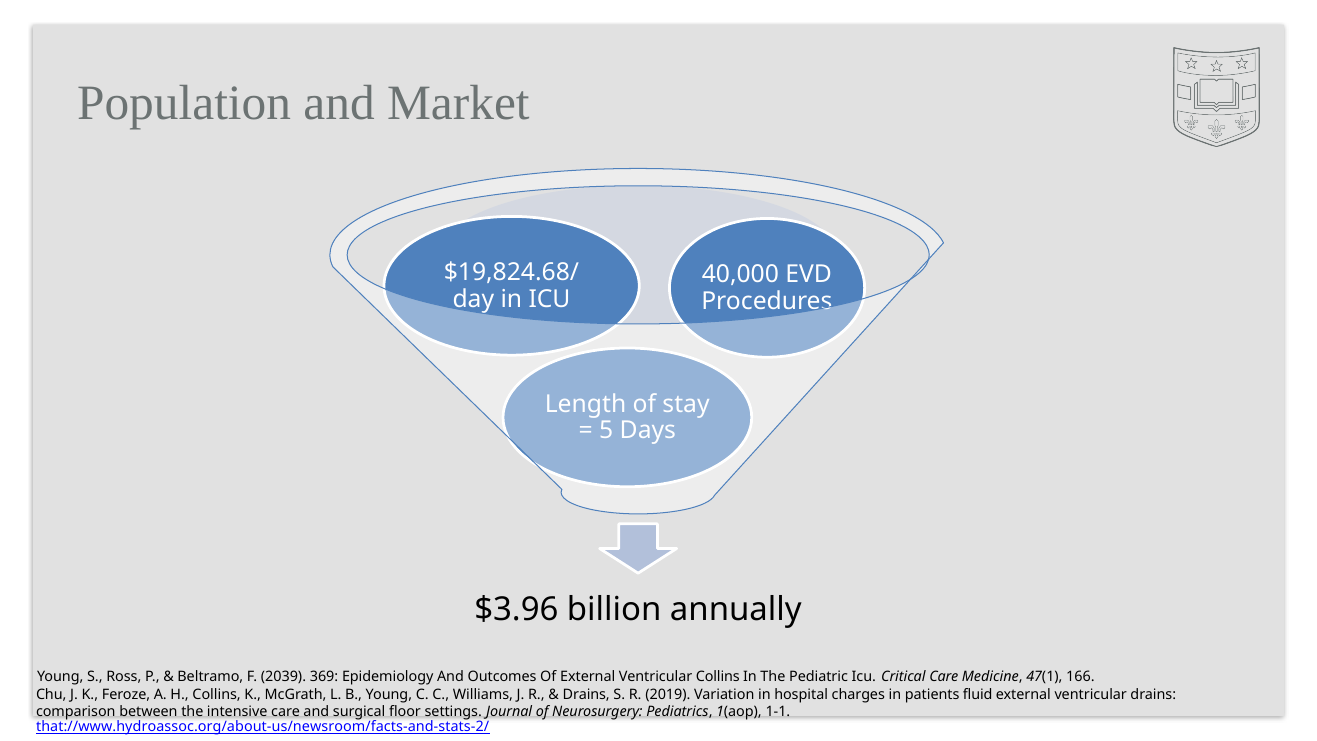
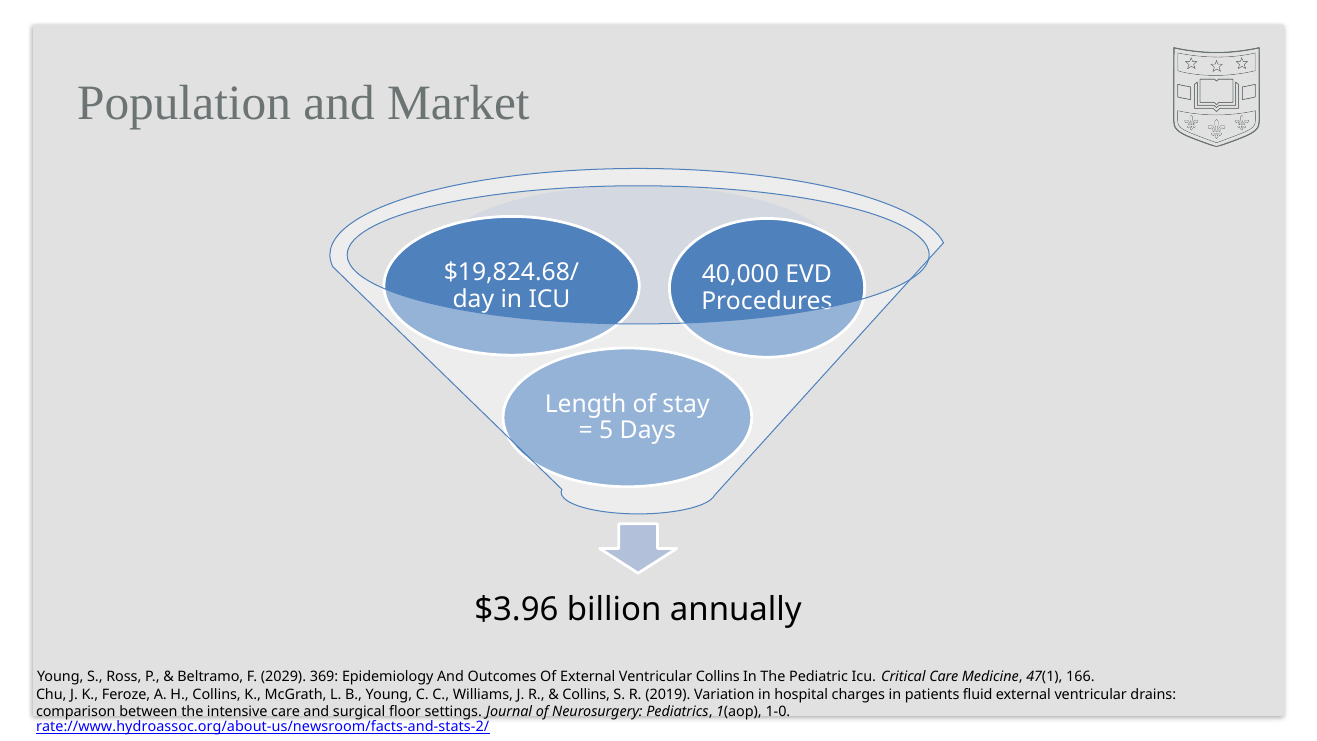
2039: 2039 -> 2029
Drains at (586, 694): Drains -> Collins
1-1: 1-1 -> 1-0
that://www.hydroassoc.org/about-us/newsroom/facts-and-stats-2/: that://www.hydroassoc.org/about-us/newsroom/facts-and-stats-2/ -> rate://www.hydroassoc.org/about-us/newsroom/facts-and-stats-2/
